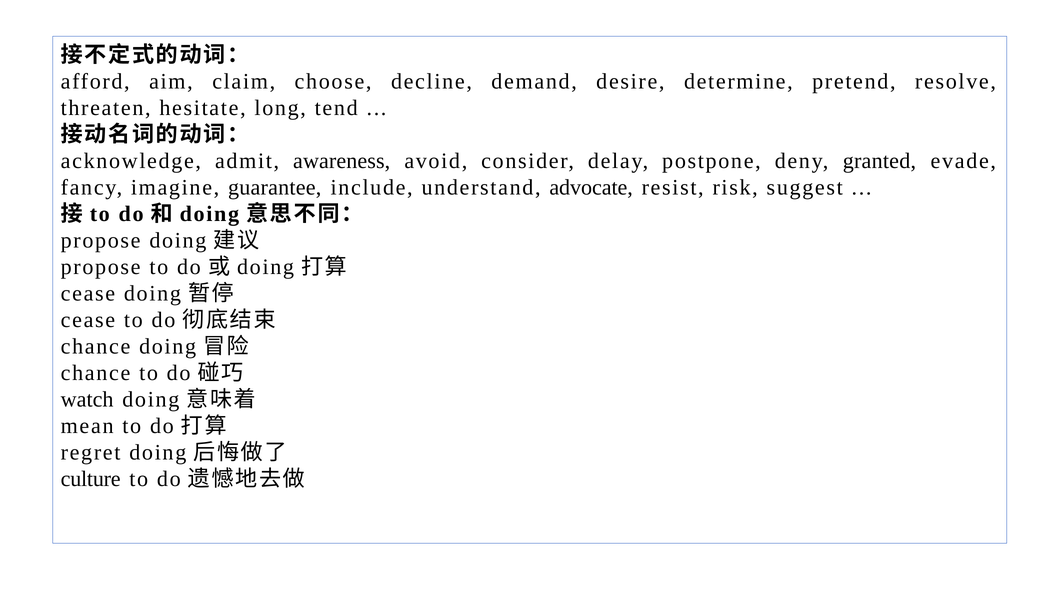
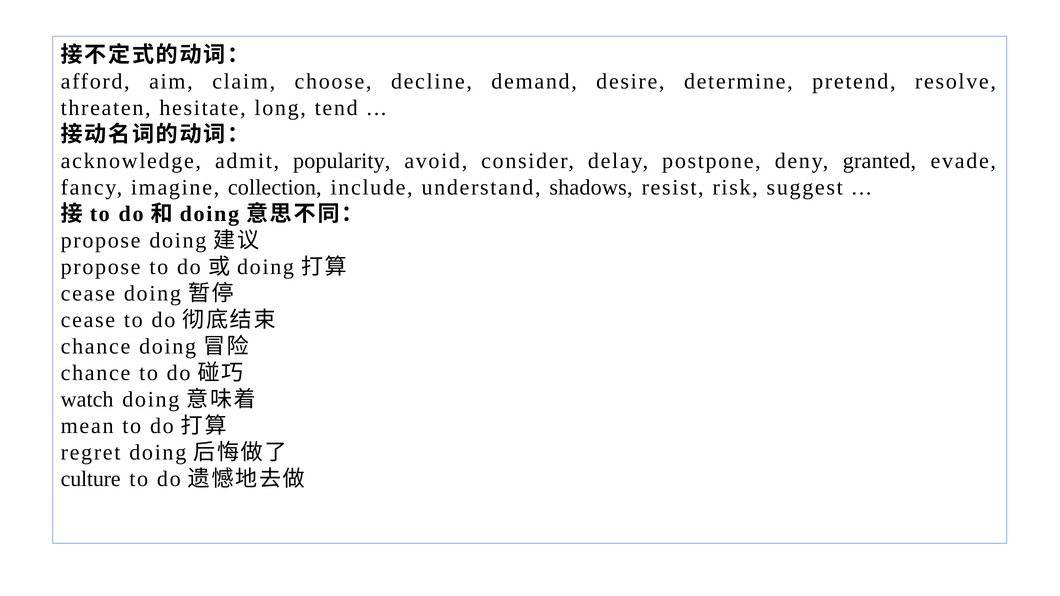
awareness: awareness -> popularity
guarantee: guarantee -> collection
advocate: advocate -> shadows
